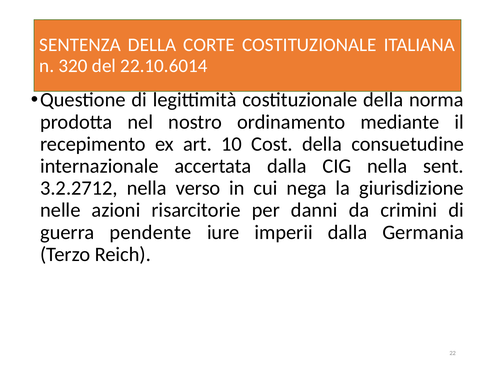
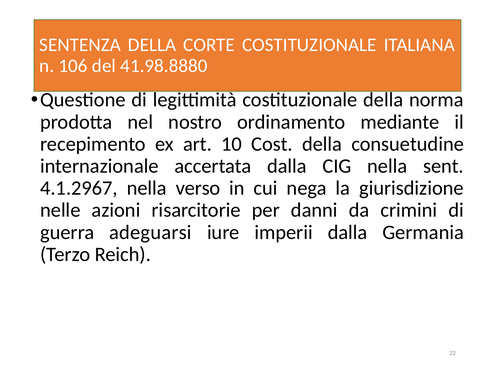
320: 320 -> 106
22.10.6014: 22.10.6014 -> 41.98.8880
3.2.2712: 3.2.2712 -> 4.1.2967
pendente: pendente -> adeguarsi
